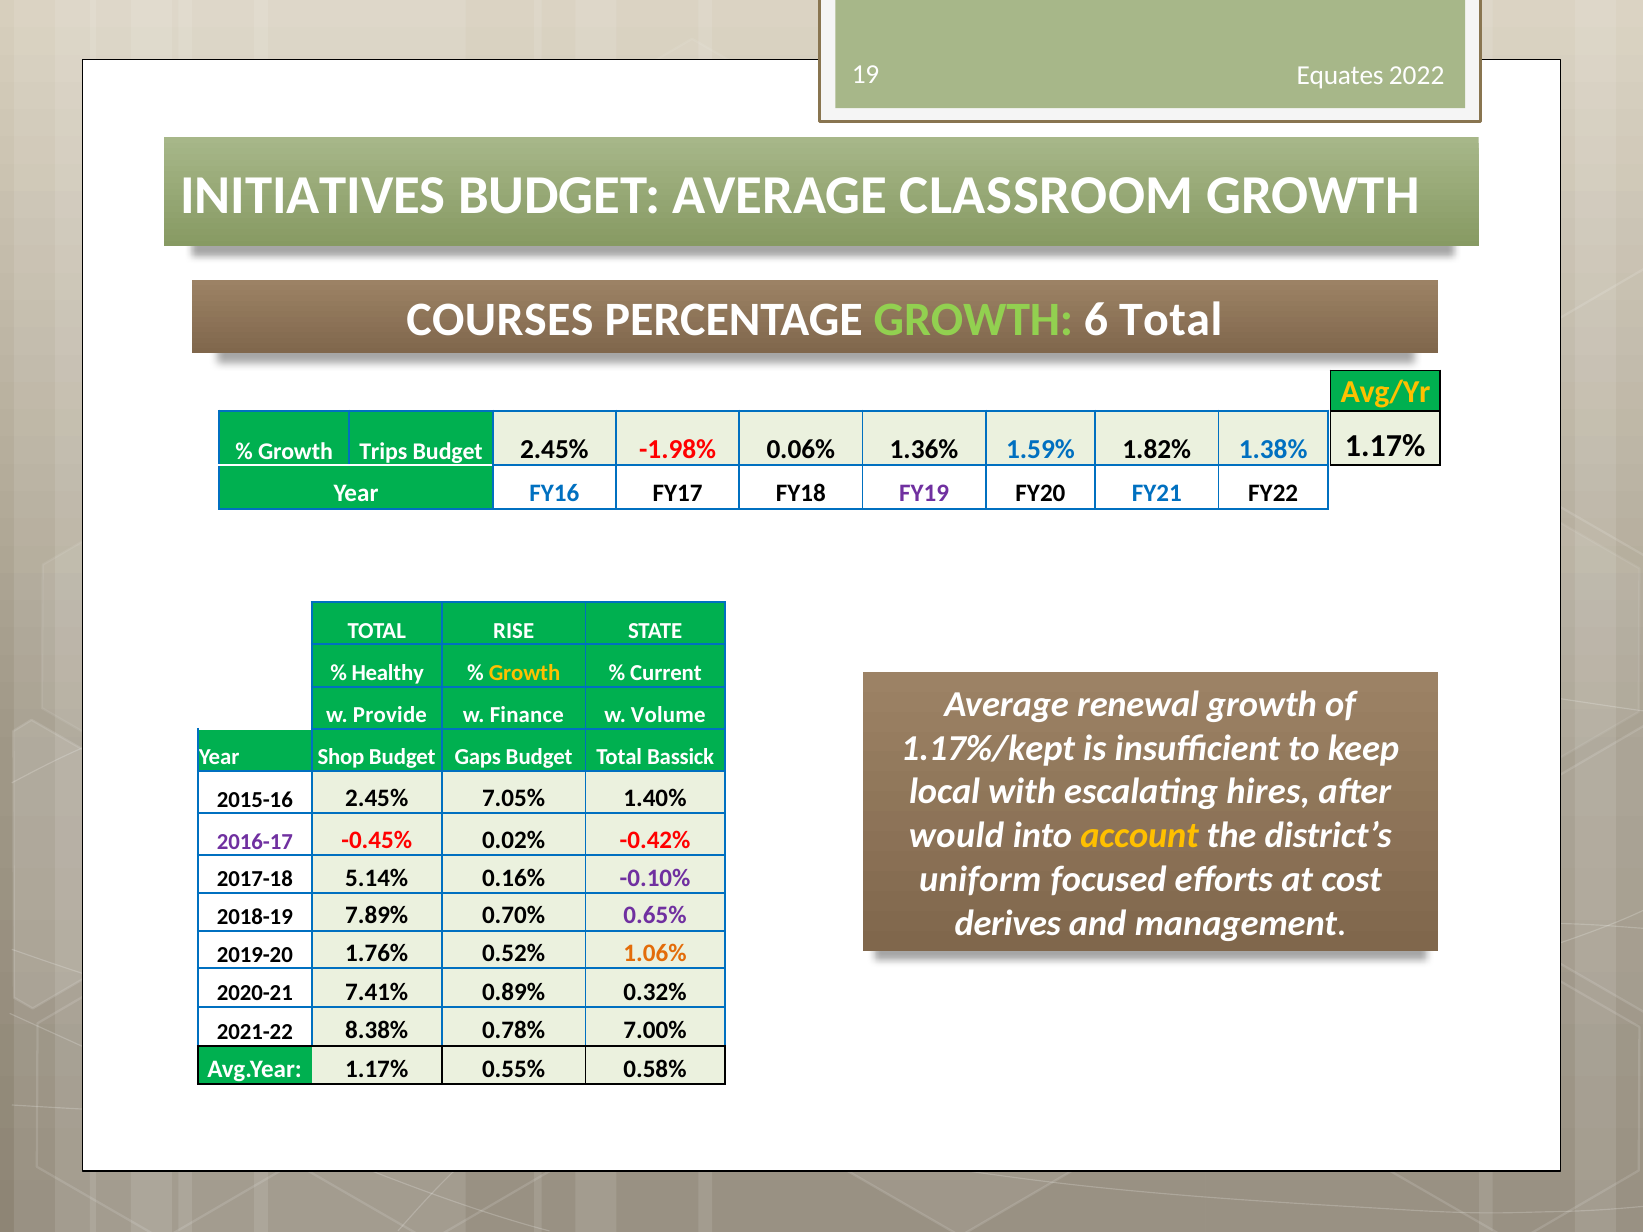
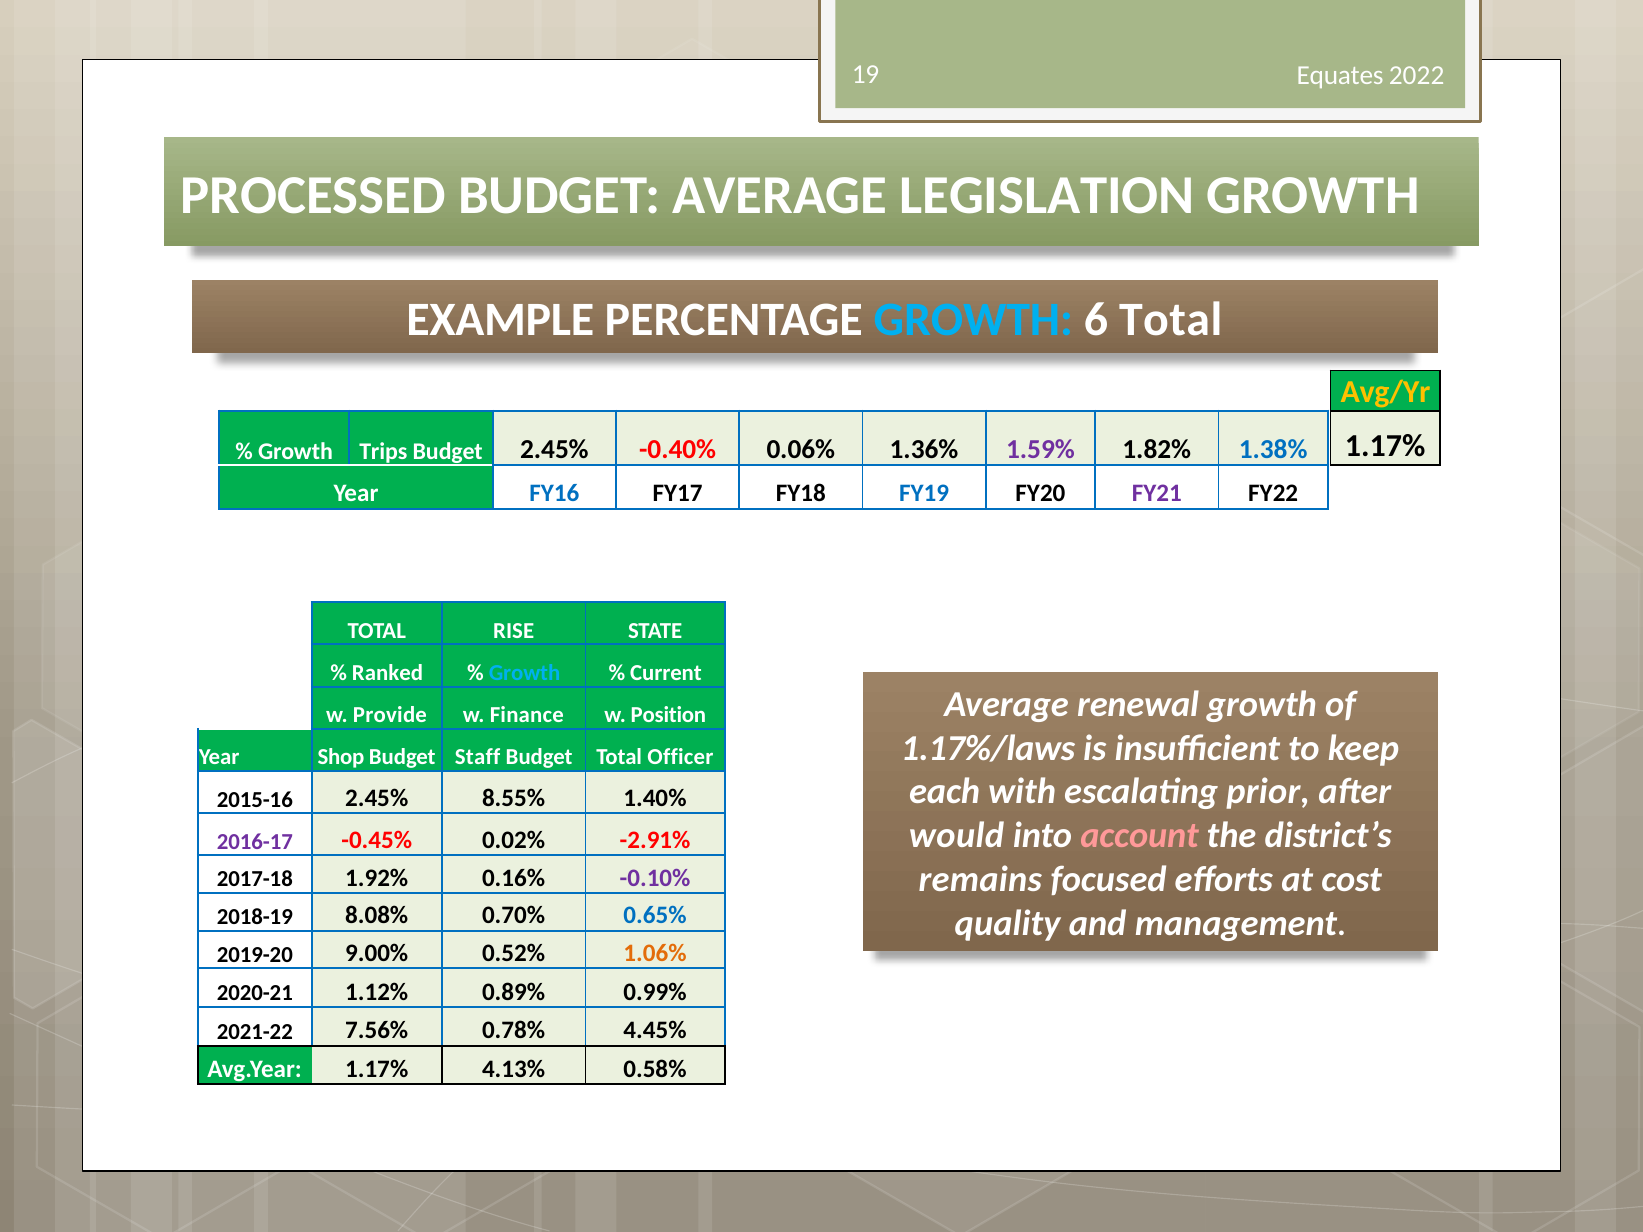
INITIATIVES: INITIATIVES -> PROCESSED
CLASSROOM: CLASSROOM -> LEGISLATION
COURSES: COURSES -> EXAMPLE
GROWTH at (973, 320) colour: light green -> light blue
-1.98%: -1.98% -> -0.40%
1.59% colour: blue -> purple
FY19 colour: purple -> blue
FY21 colour: blue -> purple
Healthy: Healthy -> Ranked
Growth at (525, 673) colour: yellow -> light blue
Volume: Volume -> Position
1.17%/kept: 1.17%/kept -> 1.17%/laws
Gaps: Gaps -> Staff
Bassick: Bassick -> Officer
local: local -> each
hires: hires -> prior
7.05%: 7.05% -> 8.55%
account colour: yellow -> pink
-0.42%: -0.42% -> -2.91%
uniform: uniform -> remains
5.14%: 5.14% -> 1.92%
7.89%: 7.89% -> 8.08%
0.65% colour: purple -> blue
derives: derives -> quality
1.76%: 1.76% -> 9.00%
7.41%: 7.41% -> 1.12%
0.32%: 0.32% -> 0.99%
8.38%: 8.38% -> 7.56%
7.00%: 7.00% -> 4.45%
0.55%: 0.55% -> 4.13%
